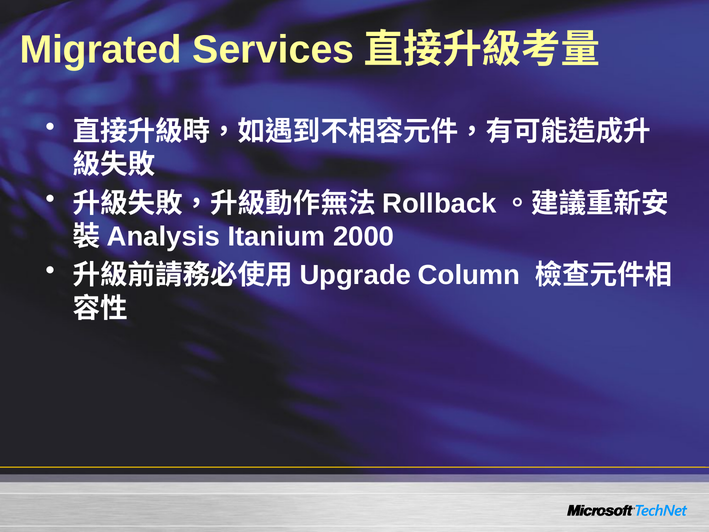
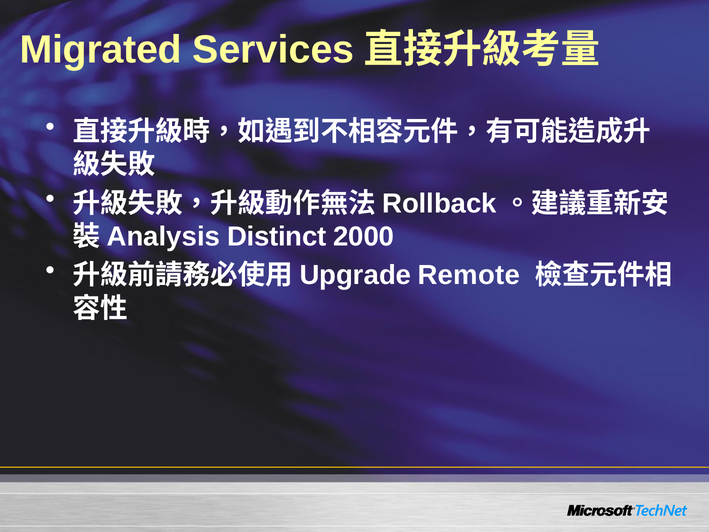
Itanium: Itanium -> Distinct
Column: Column -> Remote
